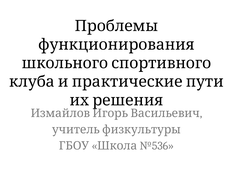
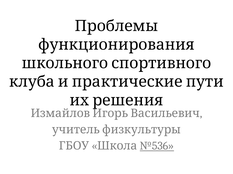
№536 underline: none -> present
